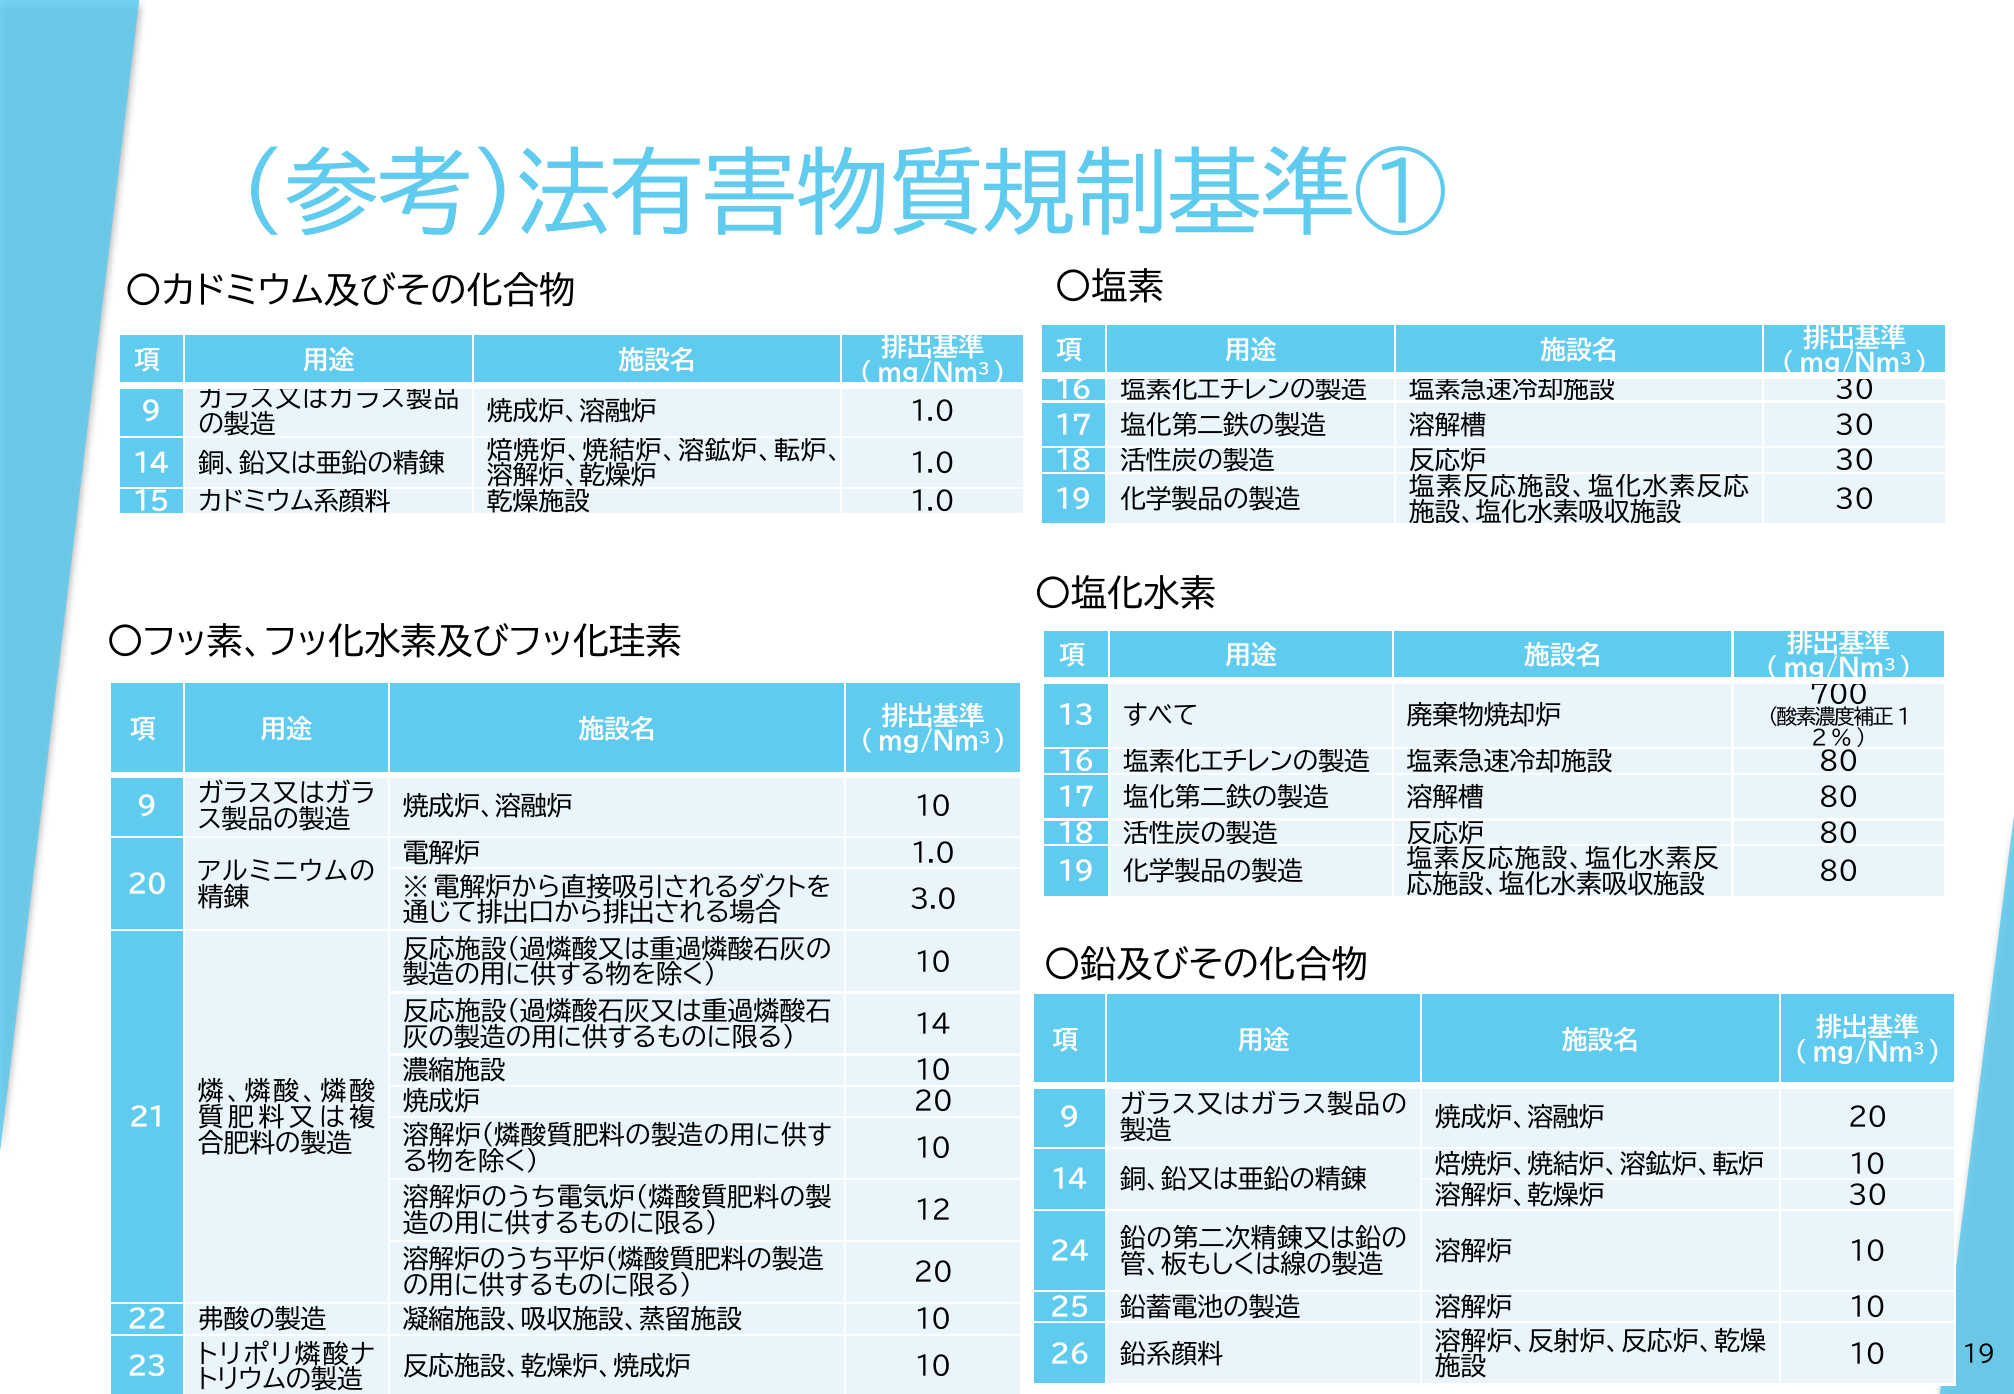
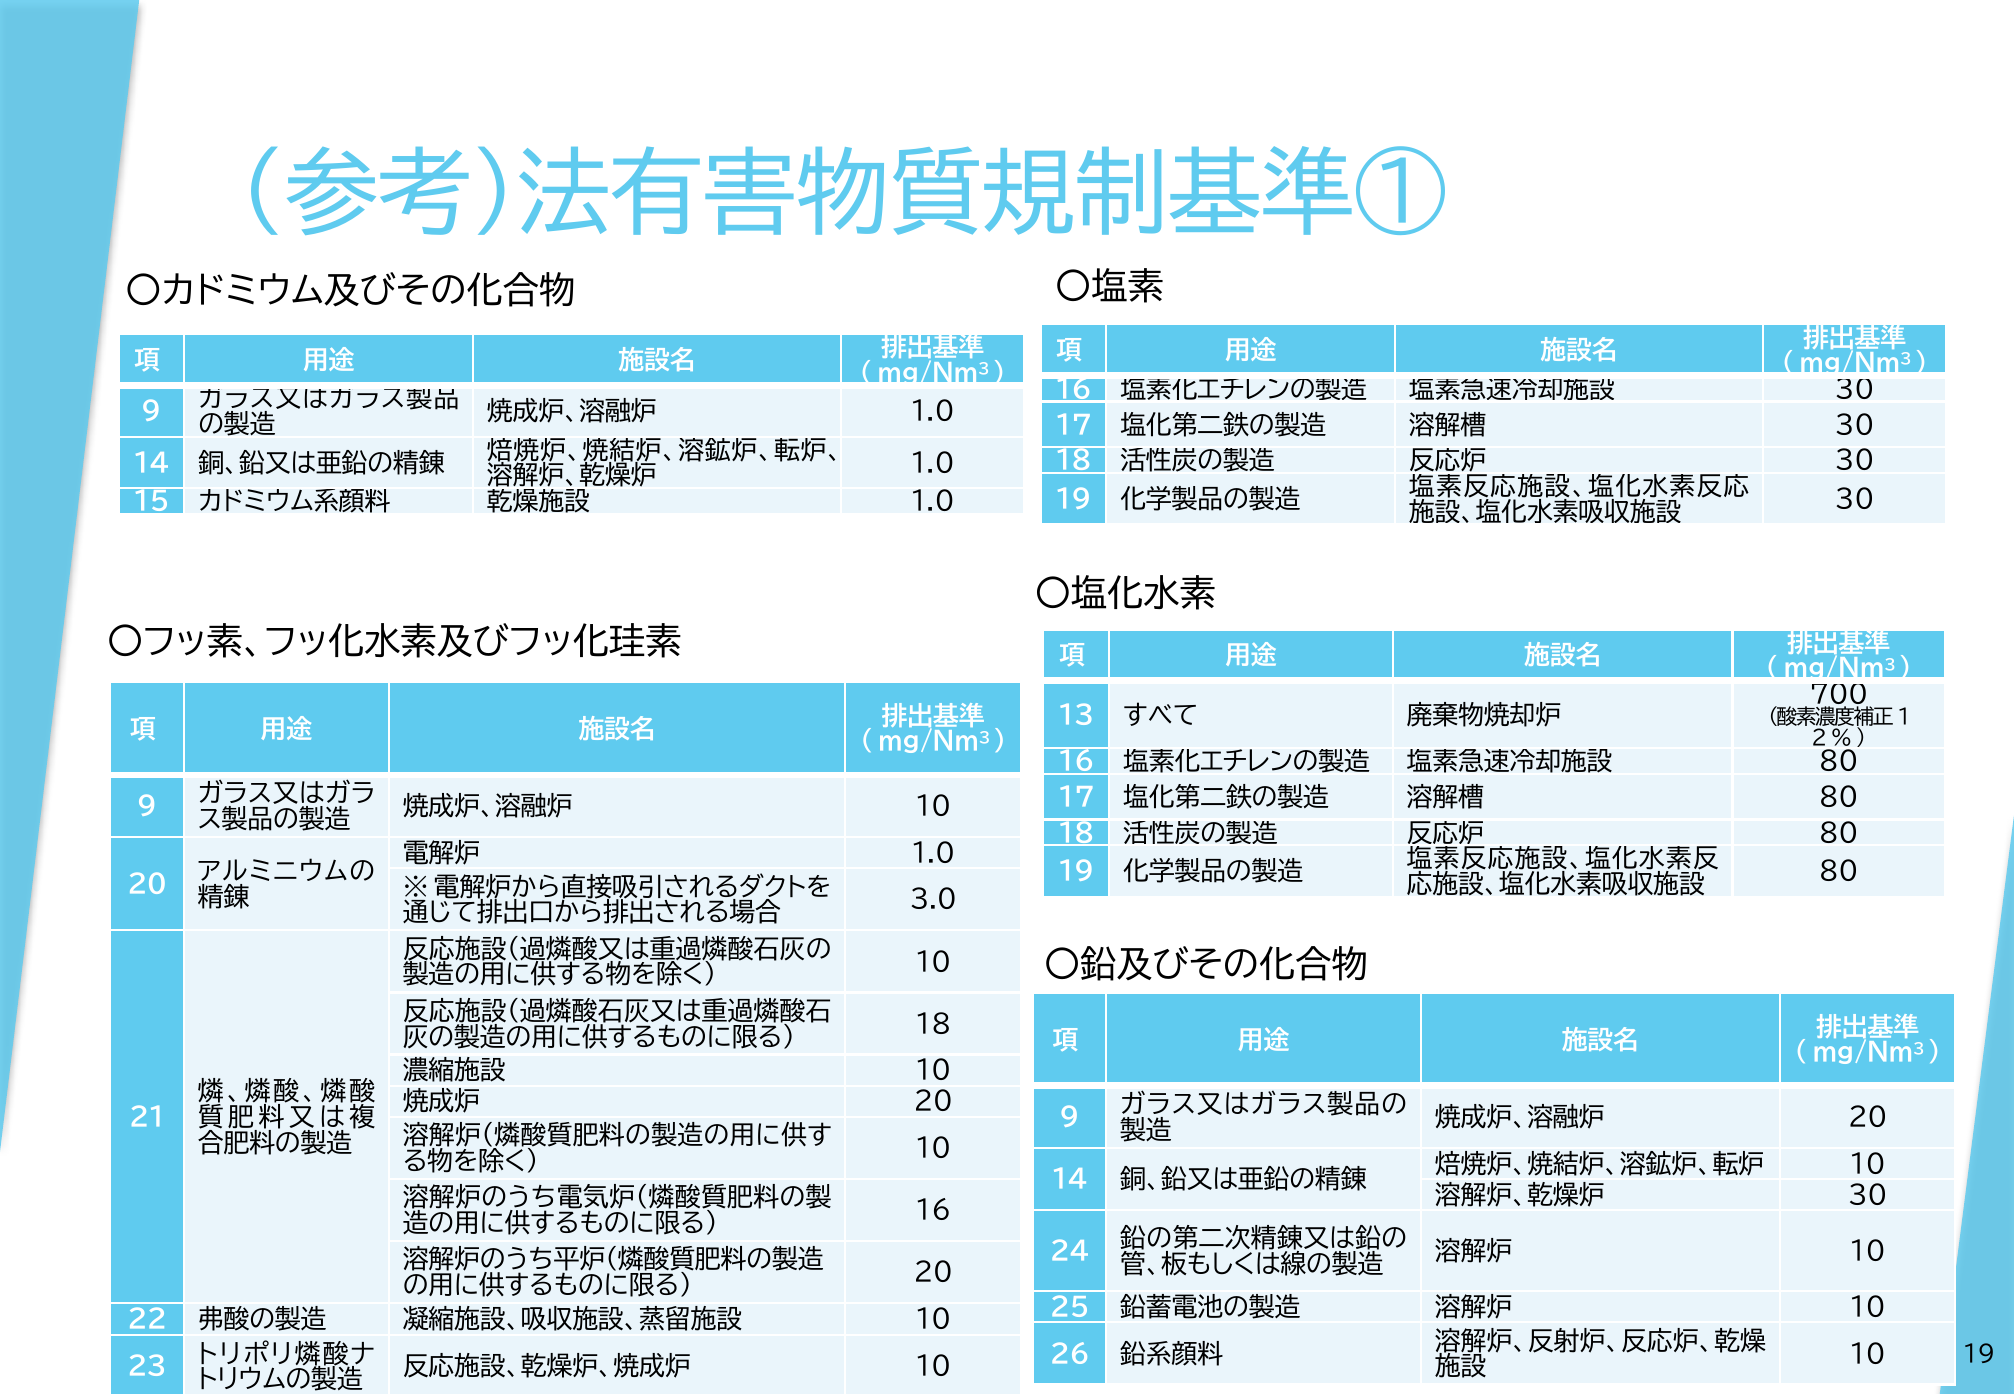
14 at (933, 1025): 14 -> 18
12 at (933, 1211): 12 -> 16
